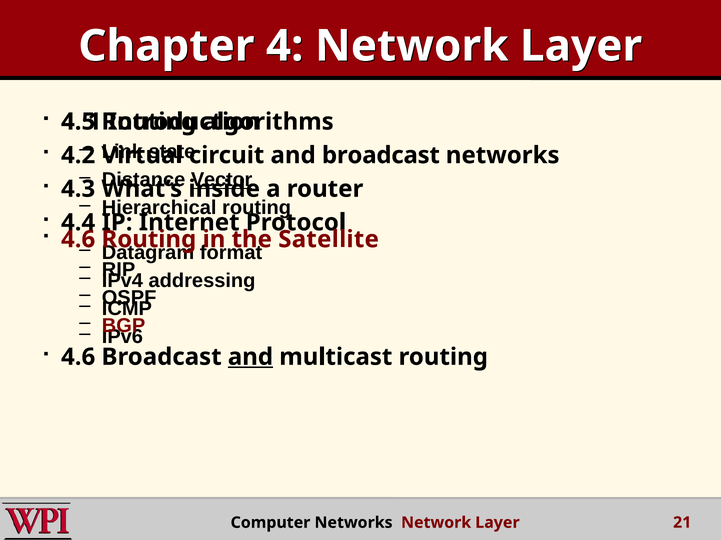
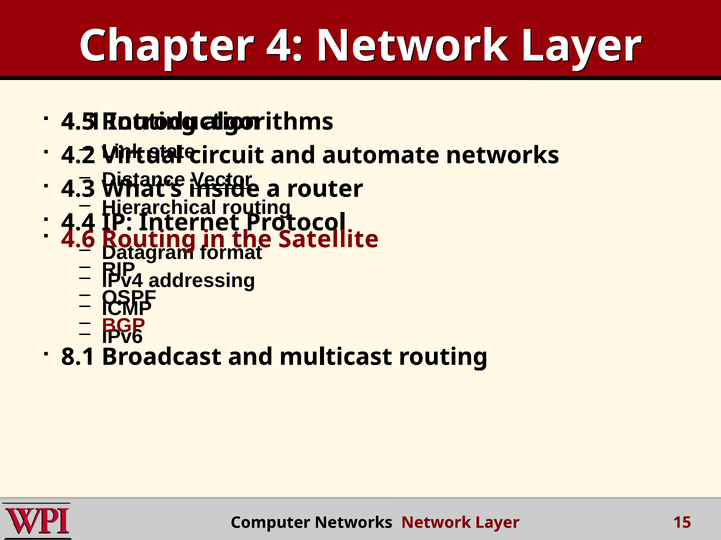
and broadcast: broadcast -> automate
4.6 at (78, 357): 4.6 -> 8.1
and at (250, 357) underline: present -> none
21: 21 -> 15
